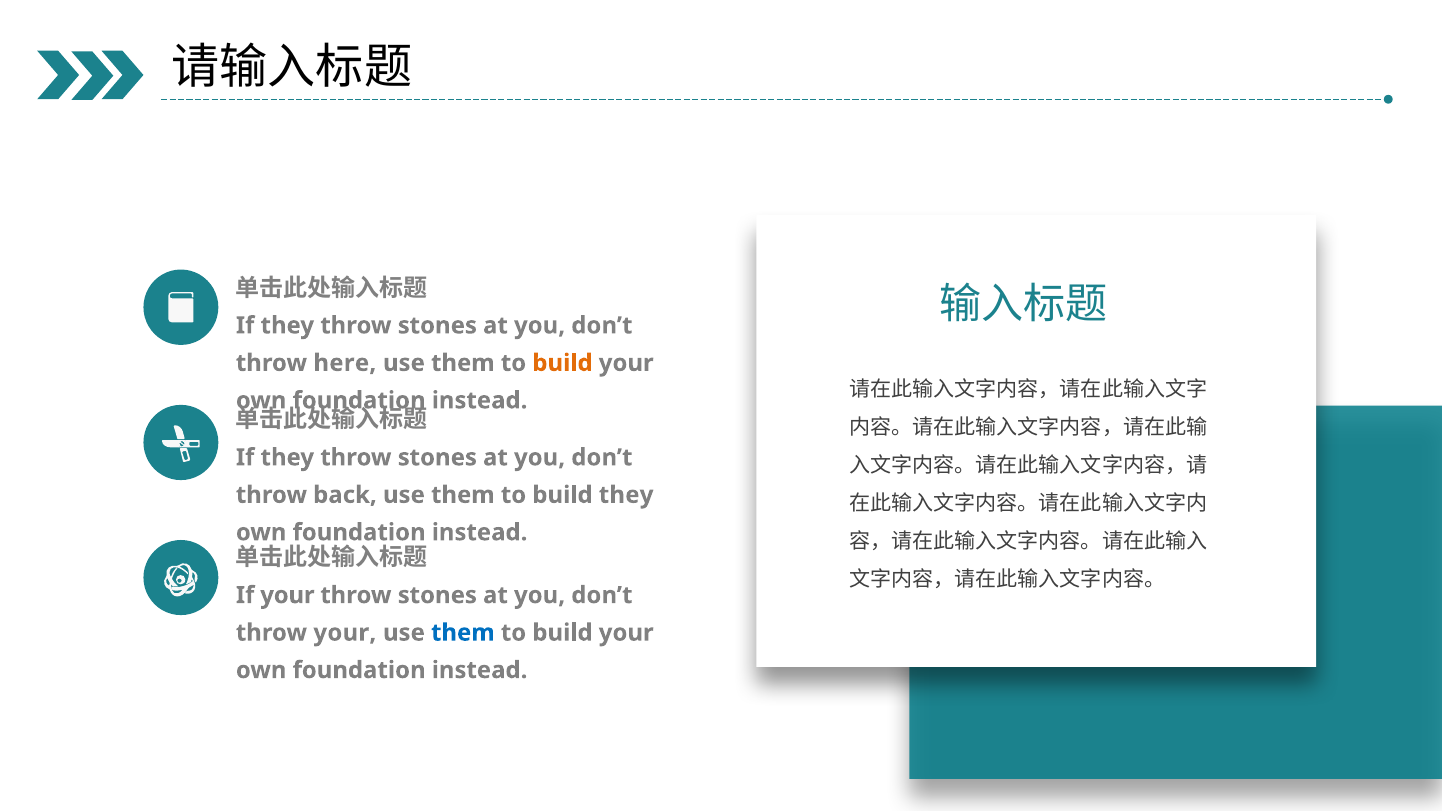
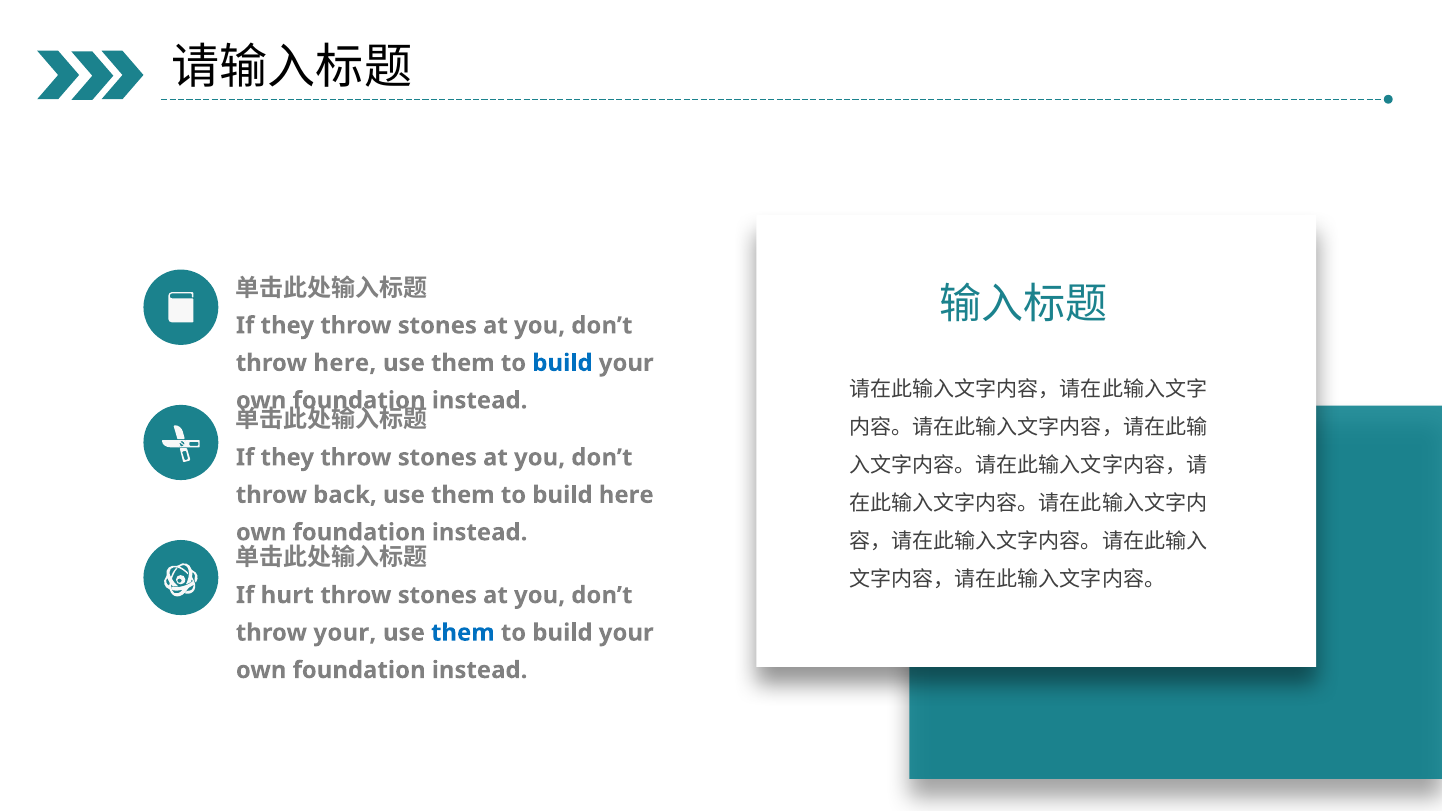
build at (562, 363) colour: orange -> blue
build they: they -> here
If your: your -> hurt
